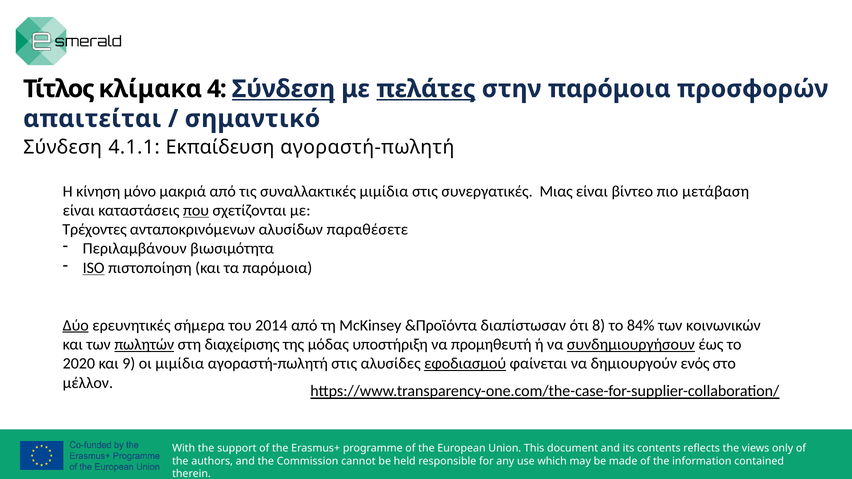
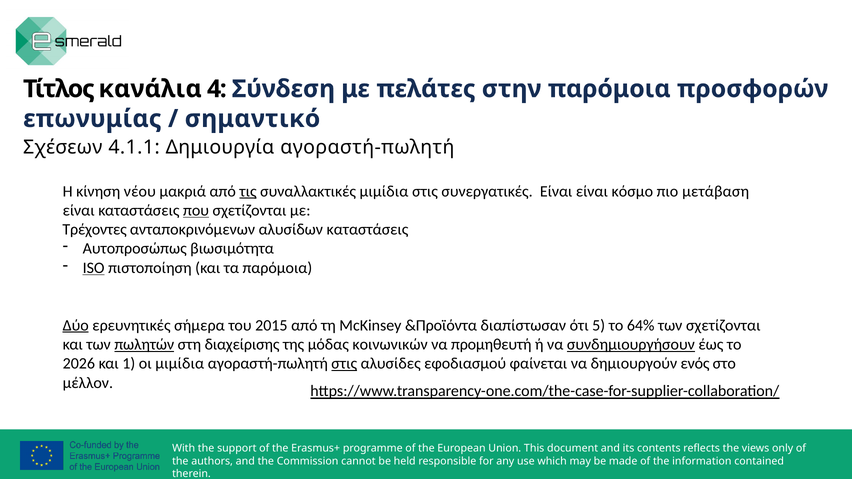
κλίμακα: κλίμακα -> κανάλια
Σύνδεση at (283, 89) underline: present -> none
πελάτες underline: present -> none
απαιτείται: απαιτείται -> επωνυμίας
Σύνδεση at (63, 147): Σύνδεση -> Σχέσεων
Εκπαίδευση: Εκπαίδευση -> Δημιουργία
μόνο: μόνο -> νέου
τις underline: none -> present
συνεργατικές Μιας: Μιας -> Είναι
βίντεο: βίντεο -> κόσμο
αλυσίδων παραθέσετε: παραθέσετε -> καταστάσεις
Περιλαμβάνουν: Περιλαμβάνουν -> Αυτοπροσώπως
2014: 2014 -> 2015
8: 8 -> 5
84%: 84% -> 64%
των κοινωνικών: κοινωνικών -> σχετίζονται
υποστήριξη: υποστήριξη -> κοινωνικών
2020: 2020 -> 2026
9: 9 -> 1
στις at (344, 364) underline: none -> present
εφοδιασμού underline: present -> none
